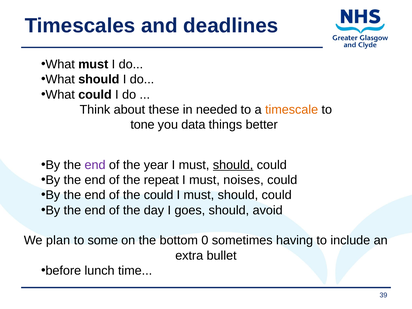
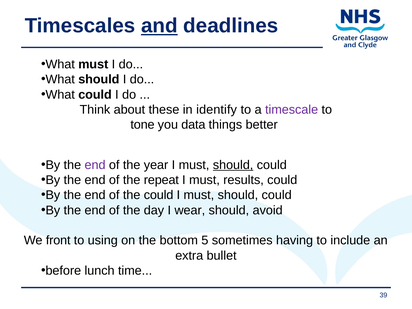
and underline: none -> present
needed: needed -> identify
timescale colour: orange -> purple
noises: noises -> results
goes: goes -> wear
plan: plan -> front
some: some -> using
0: 0 -> 5
